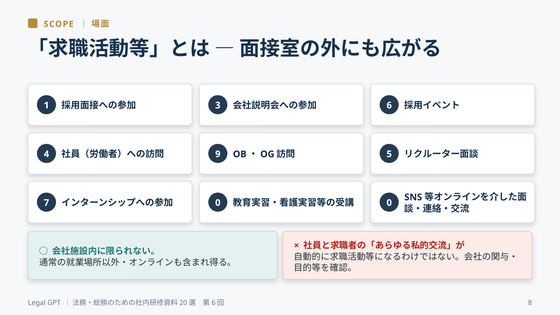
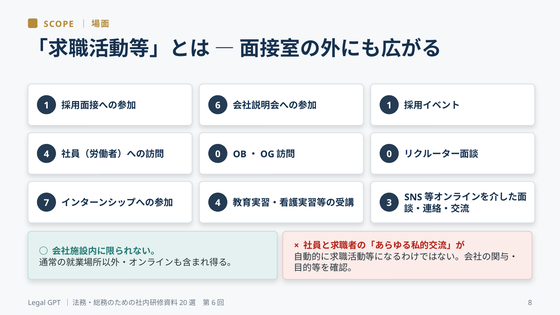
3: 3 -> 6
6 at (389, 105): 6 -> 1
9 at (218, 154): 9 -> 0
5 at (389, 154): 5 -> 0
0 at (218, 203): 0 -> 4
0 at (389, 203): 0 -> 3
